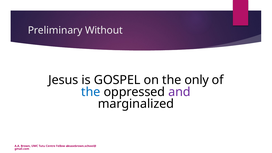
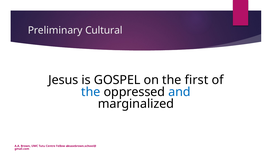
Without: Without -> Cultural
only: only -> first
and colour: purple -> blue
